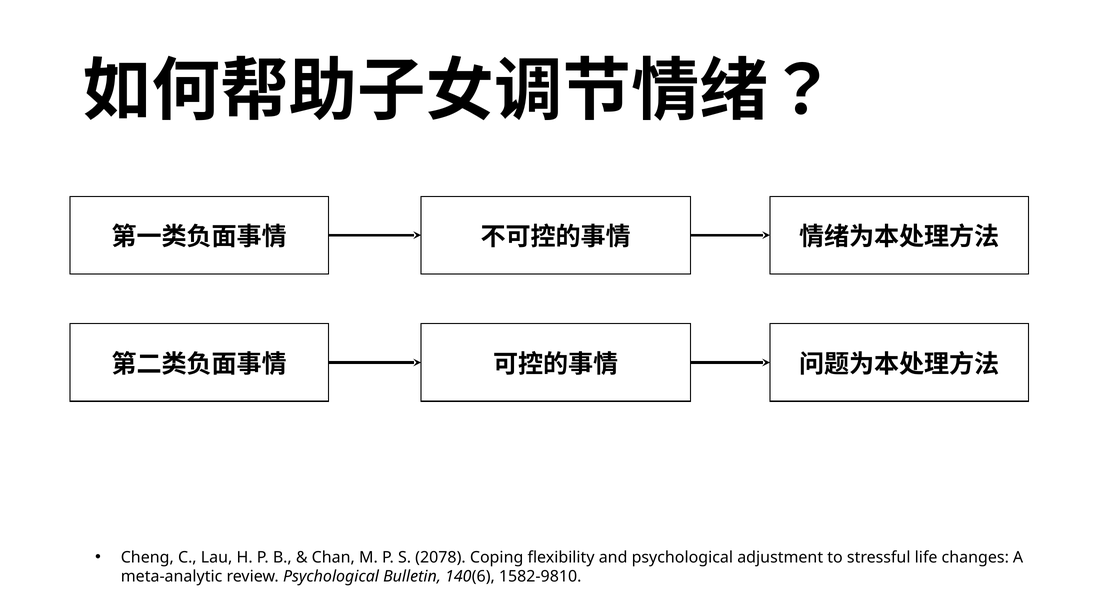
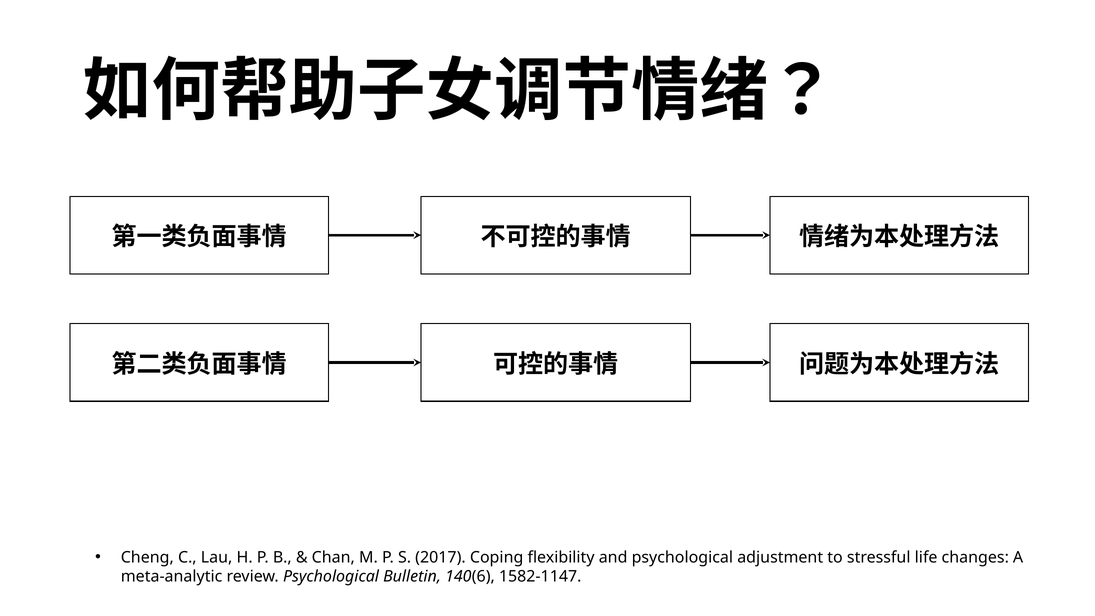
2078: 2078 -> 2017
1582-9810: 1582-9810 -> 1582-1147
